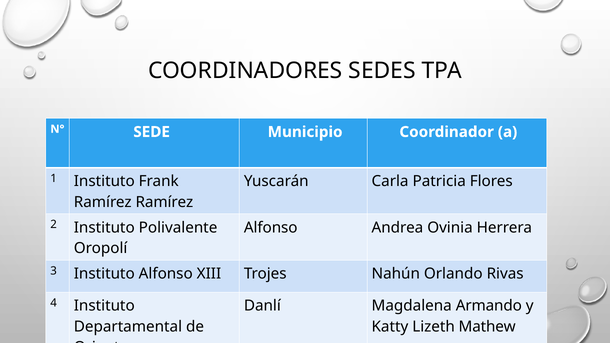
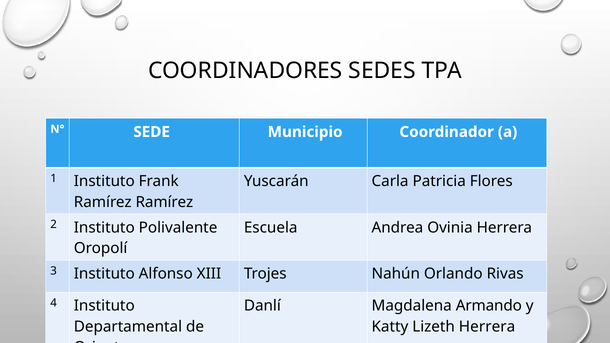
Alfonso at (271, 228): Alfonso -> Escuela
Lizeth Mathew: Mathew -> Herrera
